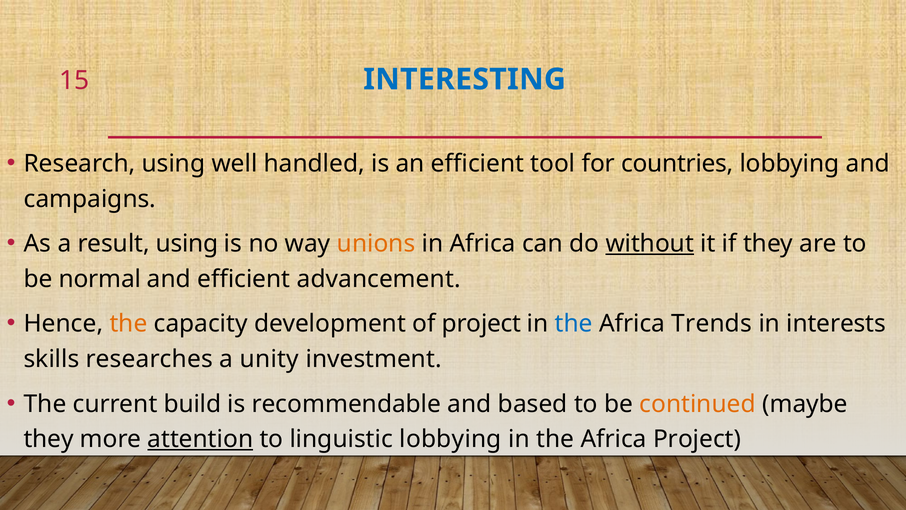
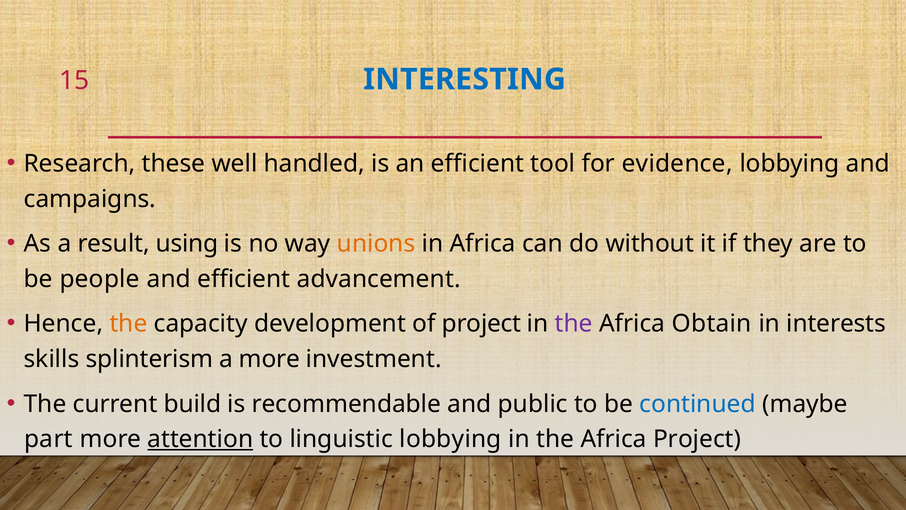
Research using: using -> these
countries: countries -> evidence
without underline: present -> none
normal: normal -> people
the at (574, 324) colour: blue -> purple
Trends: Trends -> Obtain
researches: researches -> splinterism
a unity: unity -> more
based: based -> public
continued colour: orange -> blue
they at (49, 439): they -> part
